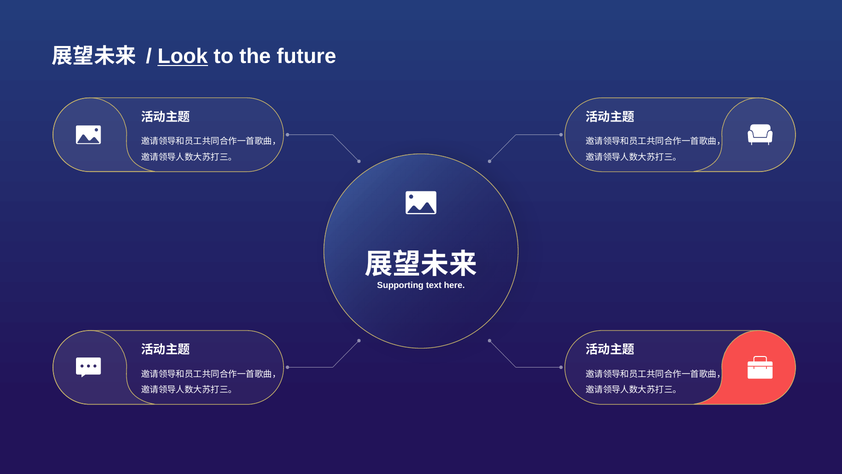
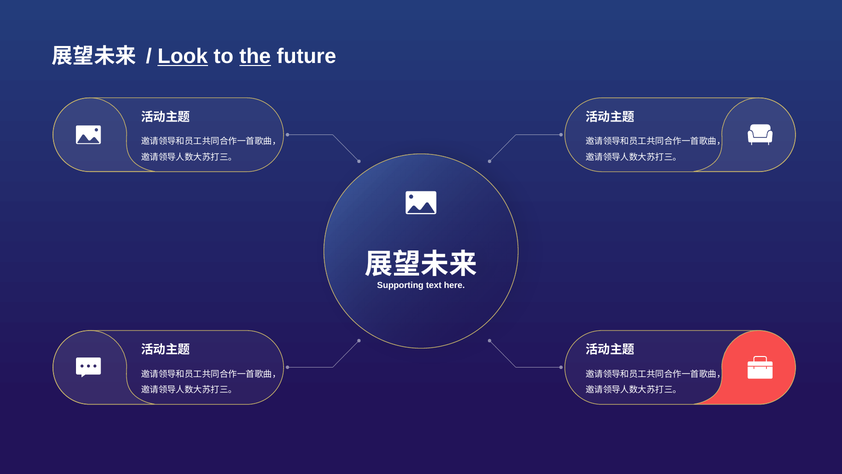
the underline: none -> present
